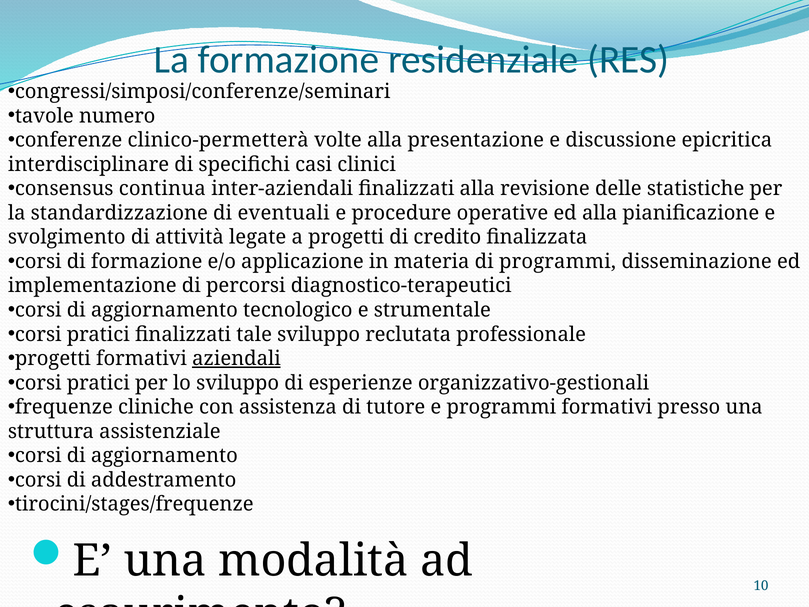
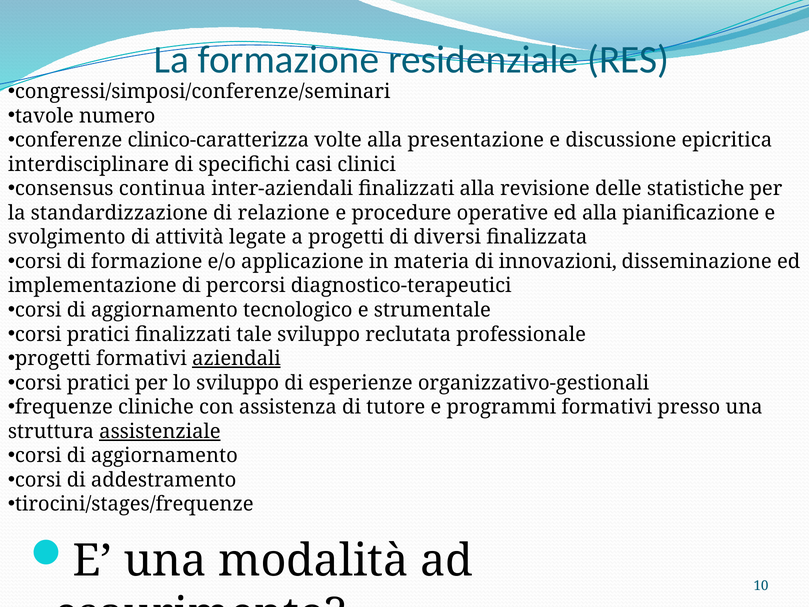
clinico-permetterà: clinico-permetterà -> clinico-caratterizza
eventuali: eventuali -> relazione
credito: credito -> diversi
di programmi: programmi -> innovazioni
assistenziale underline: none -> present
